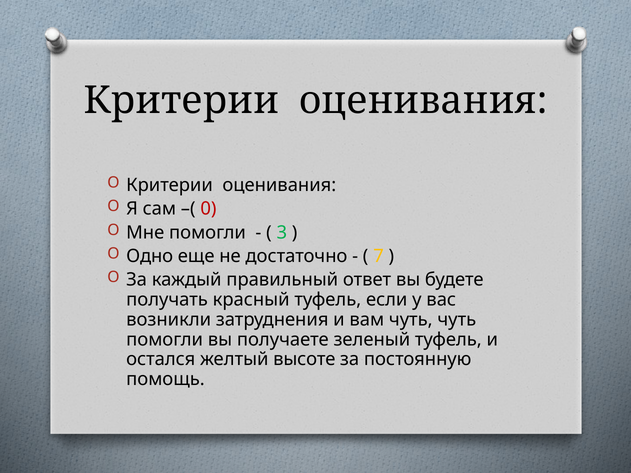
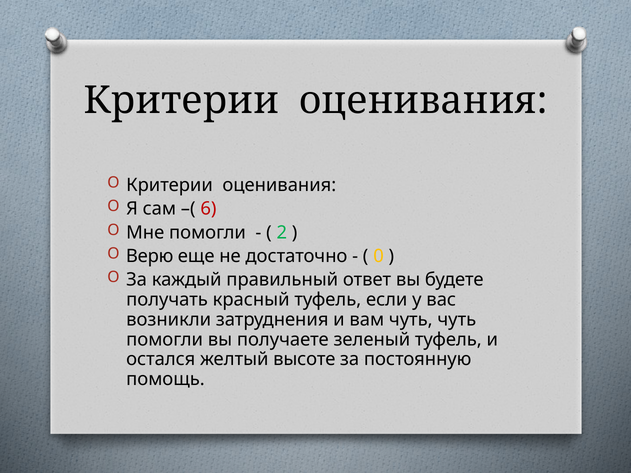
0: 0 -> 6
3: 3 -> 2
Одно: Одно -> Верю
7: 7 -> 0
